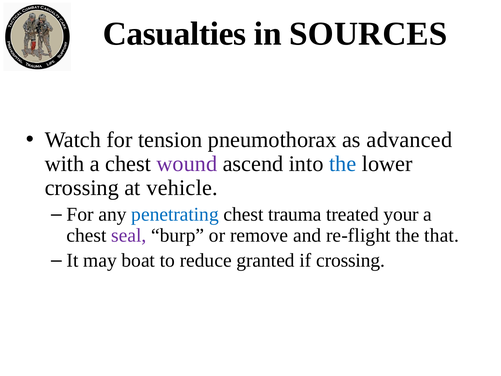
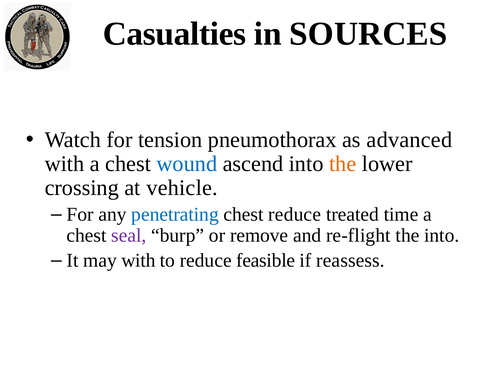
wound colour: purple -> blue
the at (343, 164) colour: blue -> orange
chest trauma: trauma -> reduce
your: your -> time
the that: that -> into
may boat: boat -> with
granted: granted -> feasible
if crossing: crossing -> reassess
